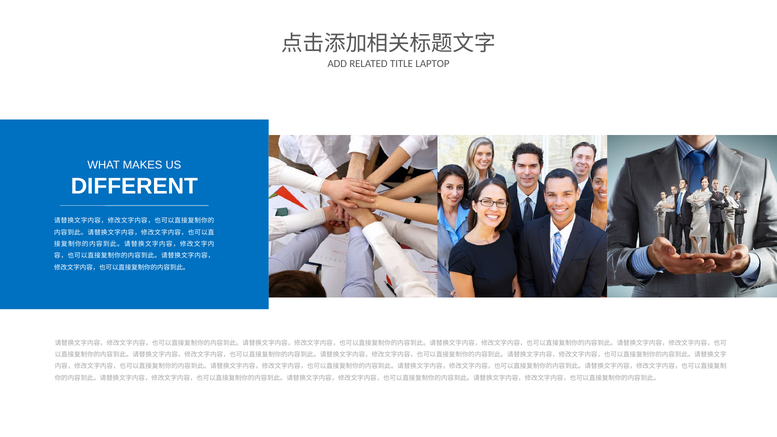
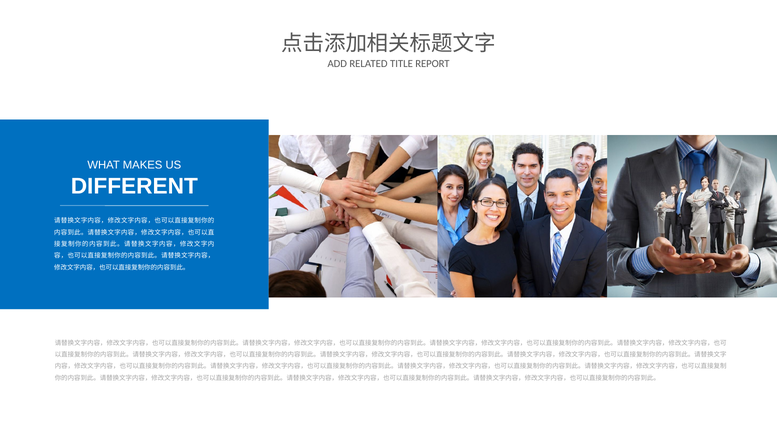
LAPTOP: LAPTOP -> REPORT
